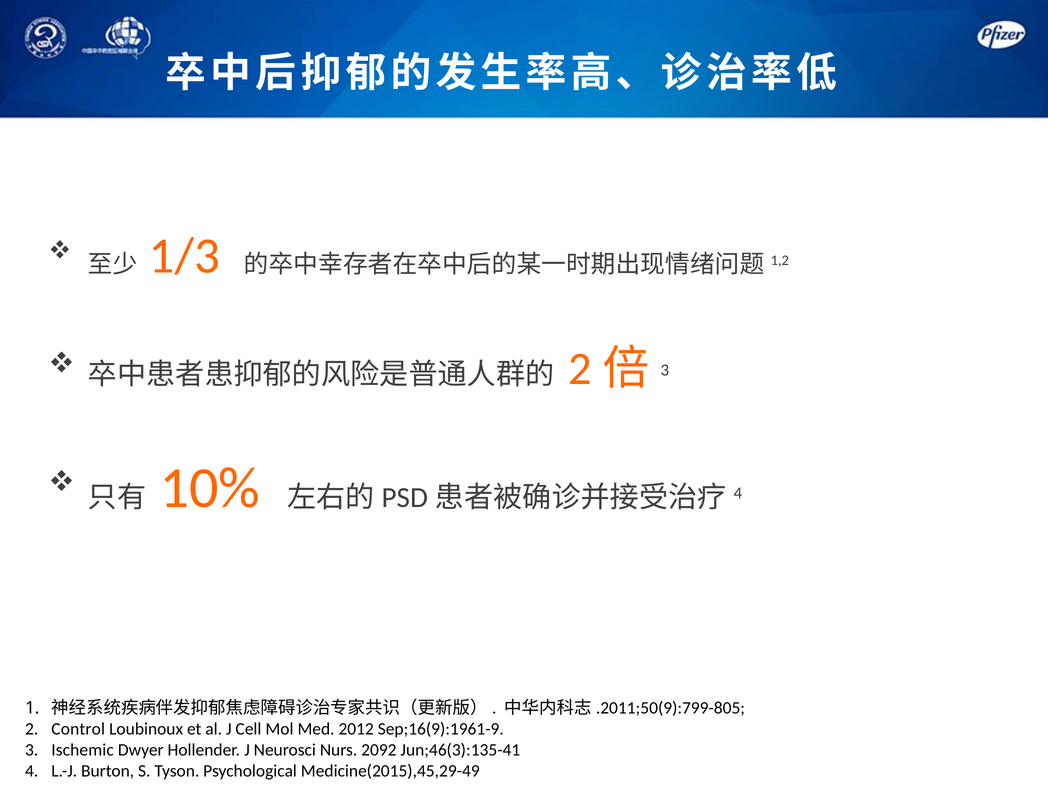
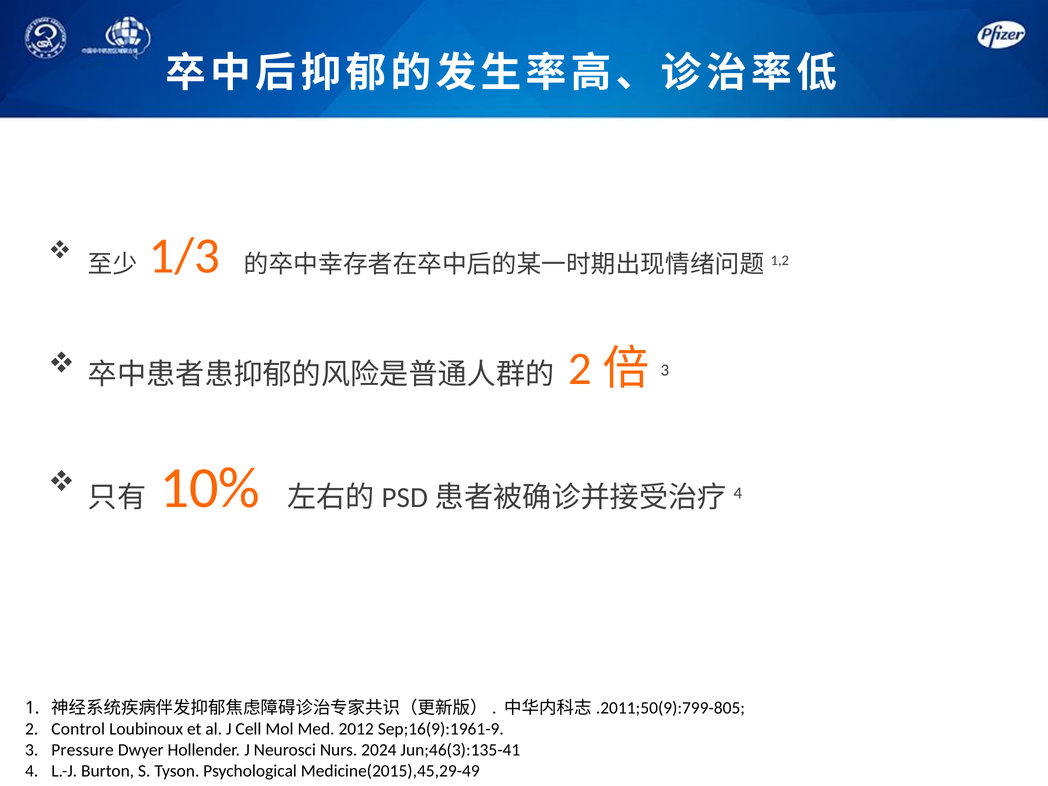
Ischemic: Ischemic -> Pressure
2092: 2092 -> 2024
